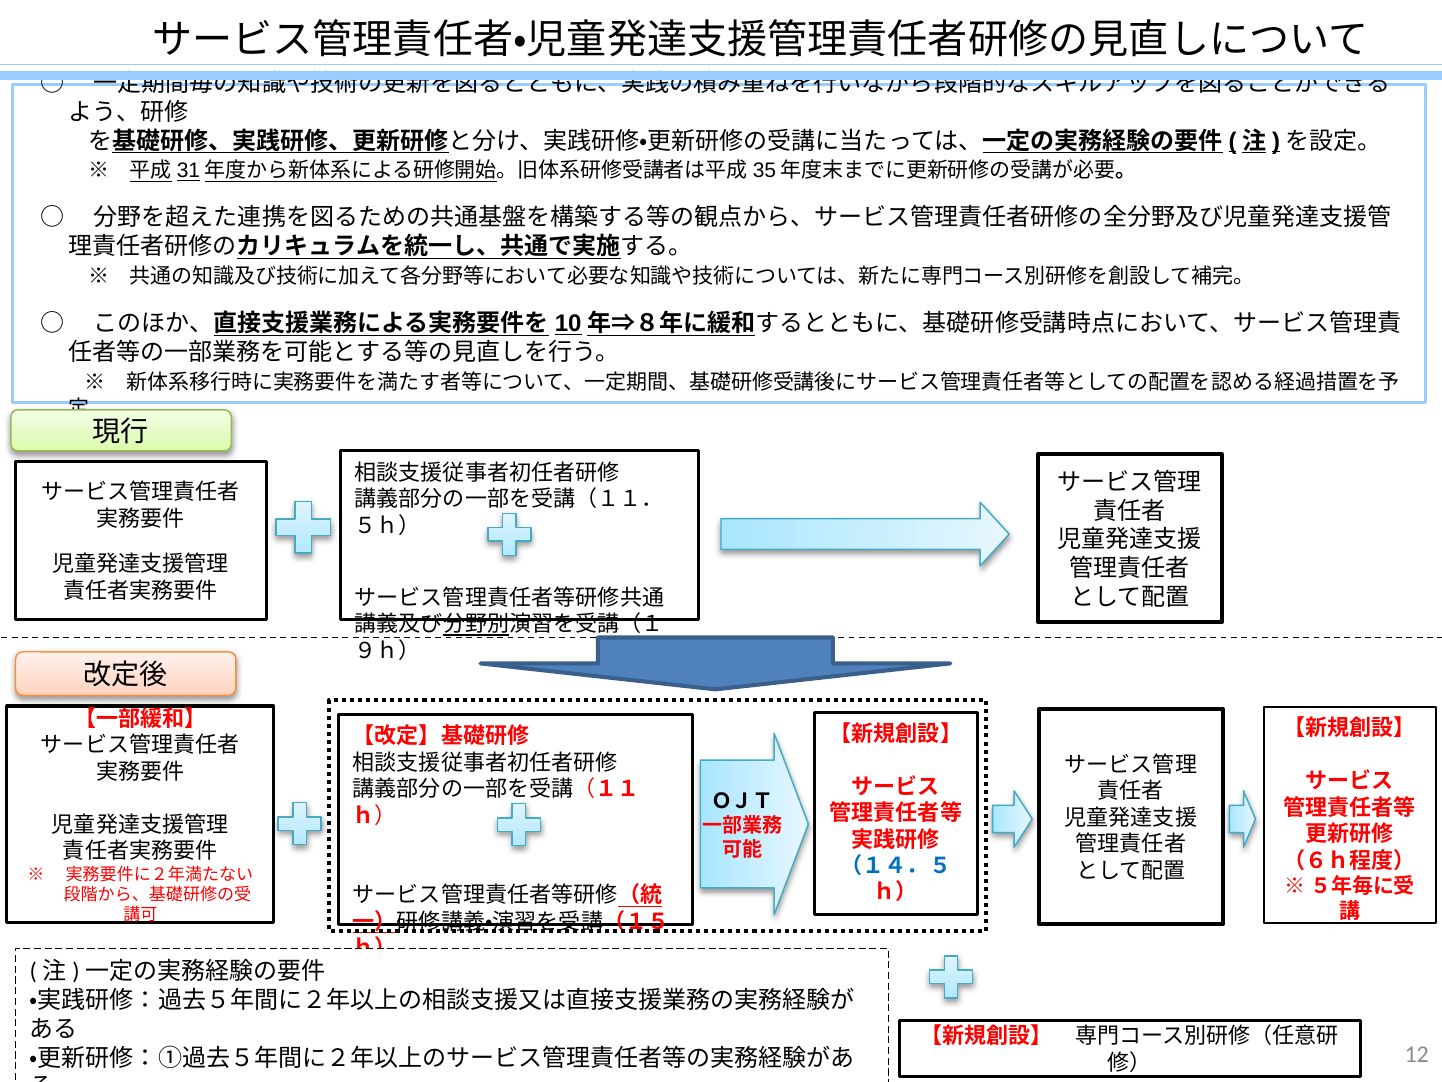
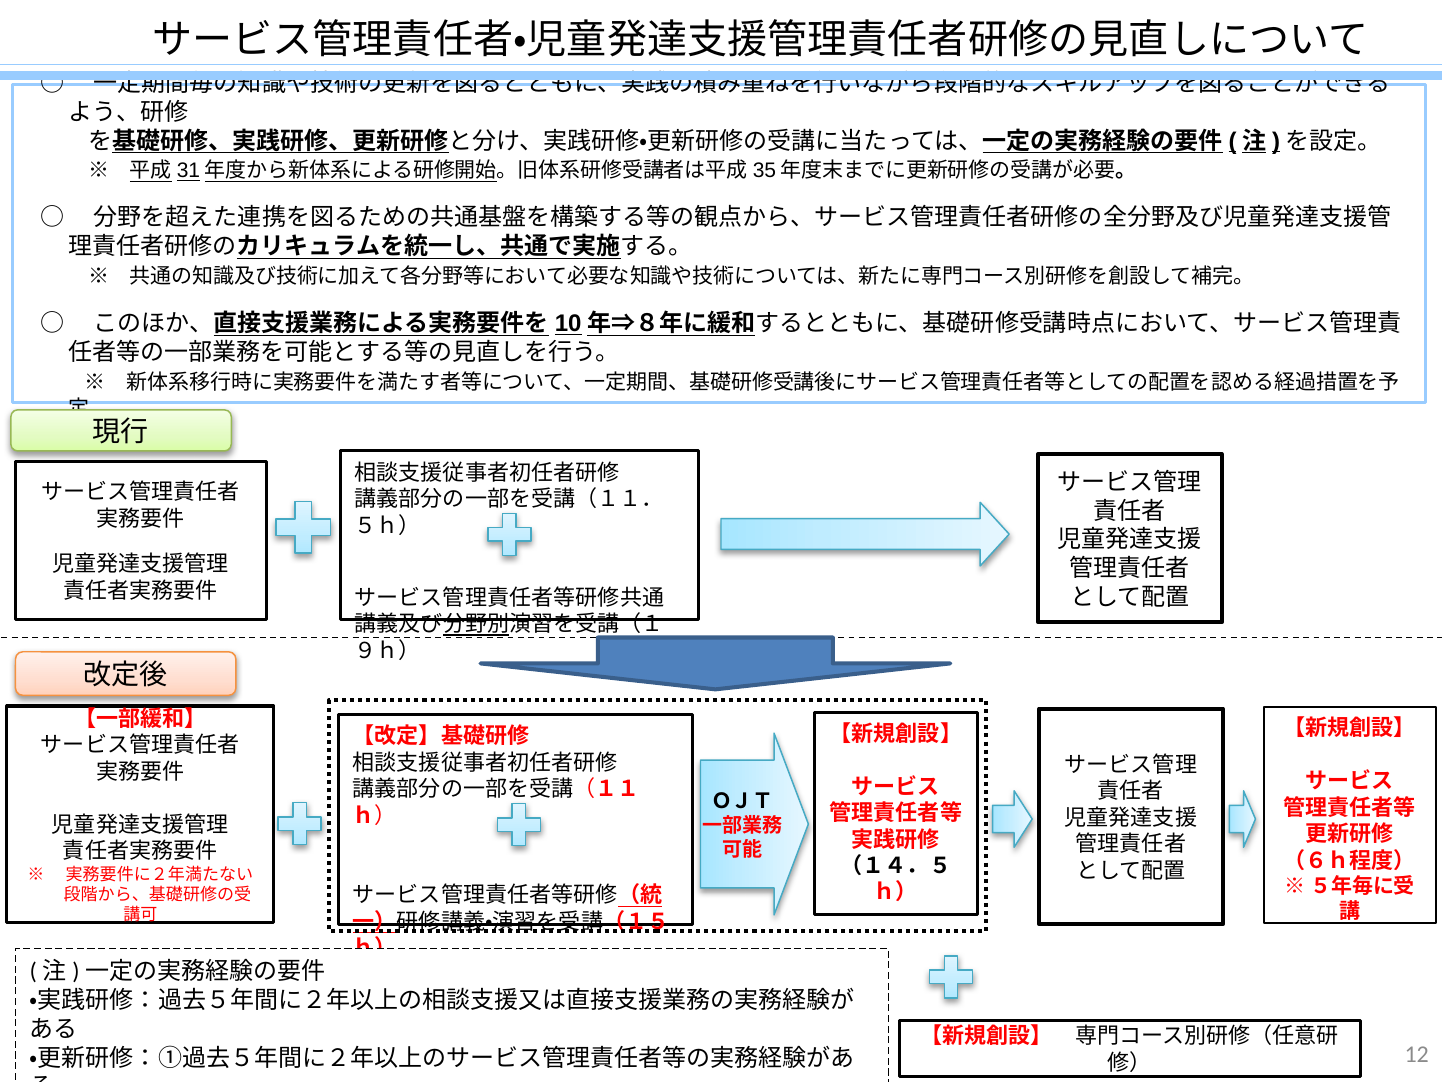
（１４．５ colour: blue -> black
